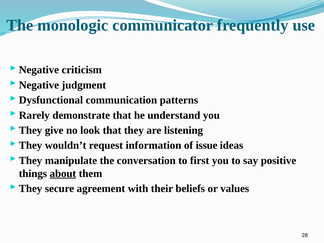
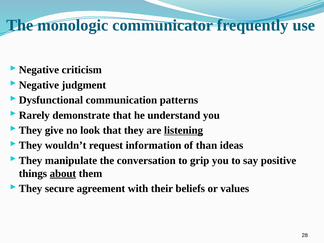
listening underline: none -> present
issue: issue -> than
first: first -> grip
